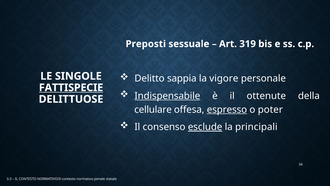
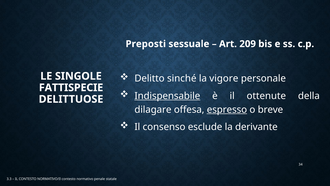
319: 319 -> 209
sappia: sappia -> sinché
FATTISPECIE underline: present -> none
cellulare: cellulare -> dilagare
poter: poter -> breve
esclude underline: present -> none
principali: principali -> derivante
